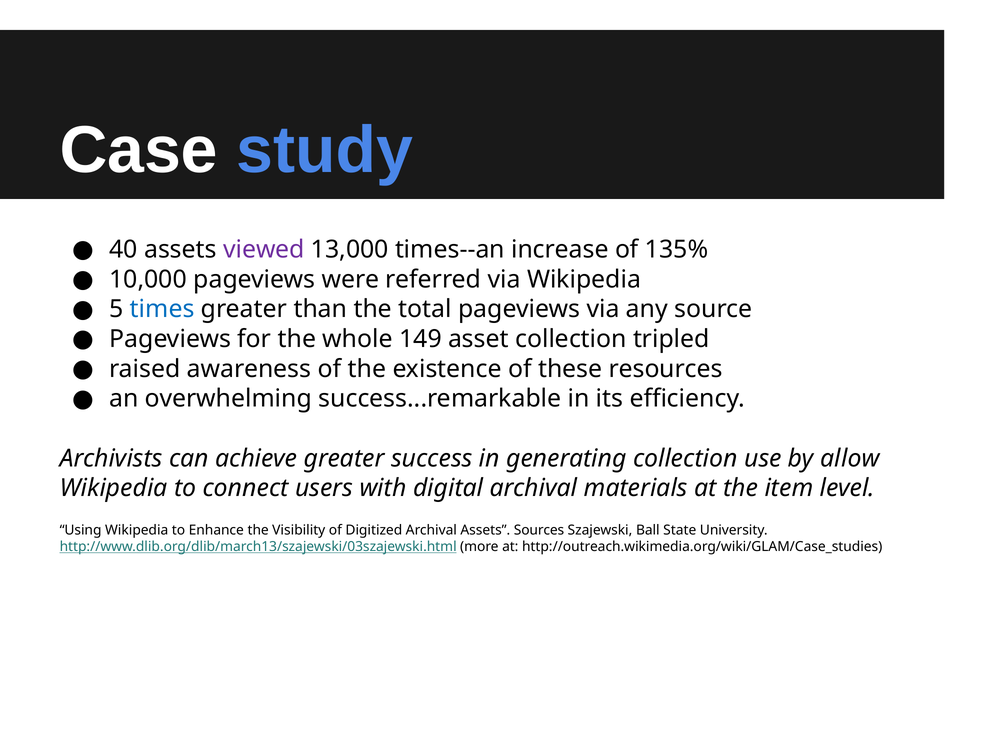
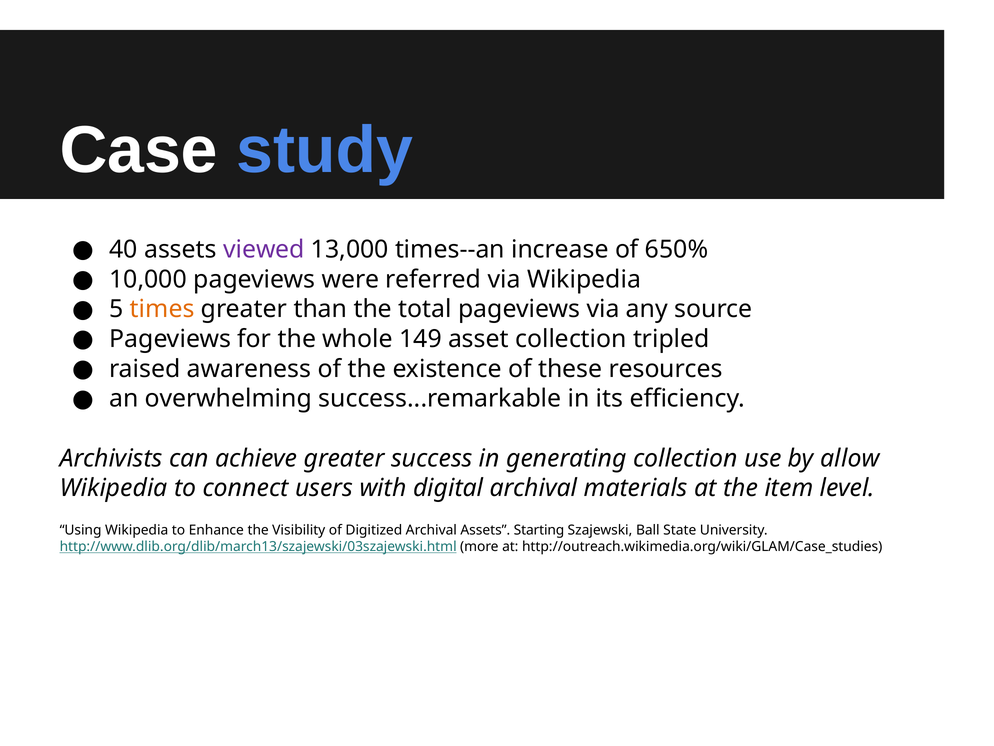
135%: 135% -> 650%
times colour: blue -> orange
Sources: Sources -> Starting
